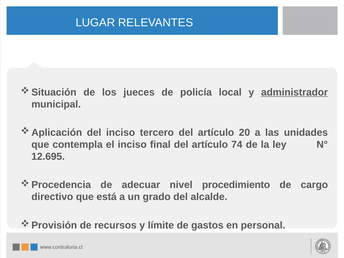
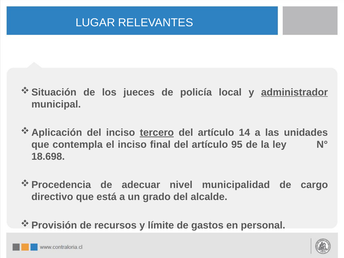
tercero underline: none -> present
20: 20 -> 14
74: 74 -> 95
12.695: 12.695 -> 18.698
procedimiento: procedimiento -> municipalidad
